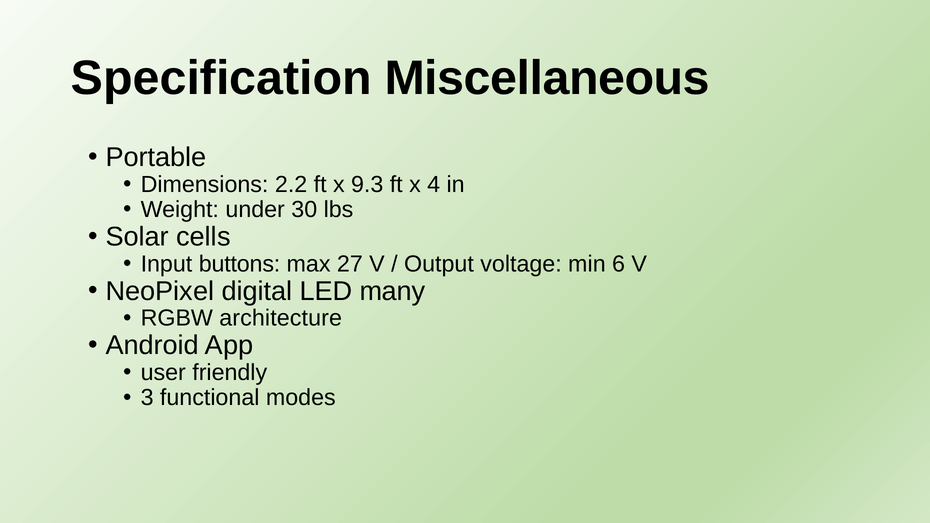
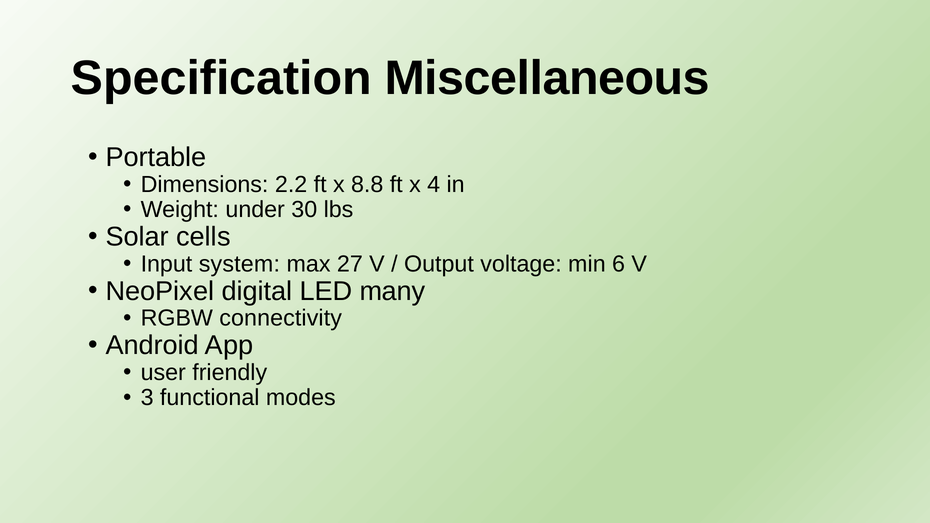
9.3: 9.3 -> 8.8
buttons: buttons -> system
architecture: architecture -> connectivity
